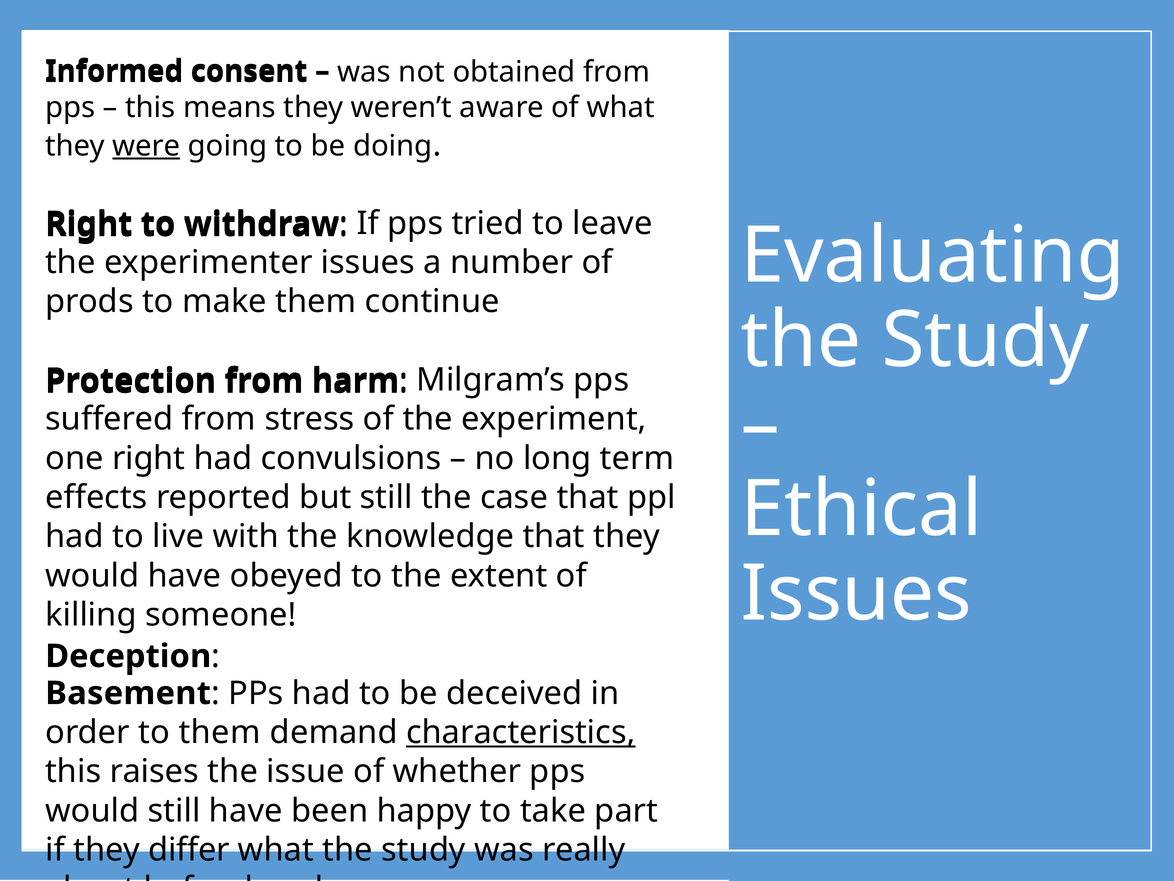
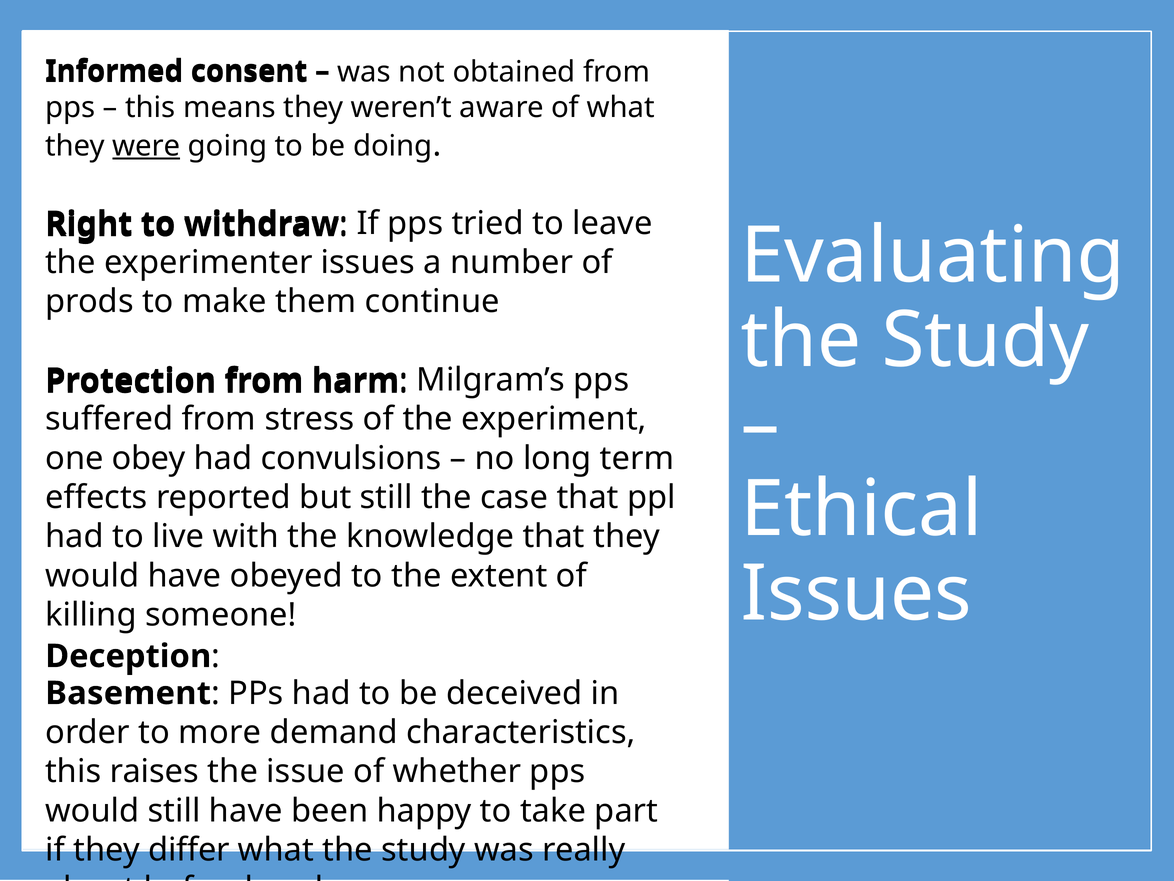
one right: right -> obey
to them: them -> more
characteristics underline: present -> none
